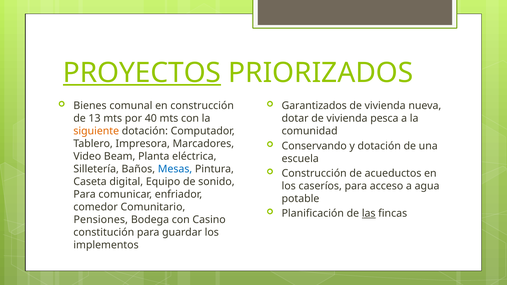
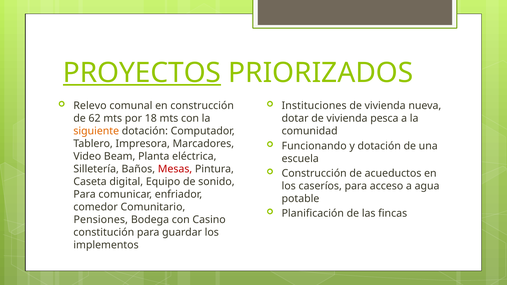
Bienes: Bienes -> Relevo
Garantizados: Garantizados -> Instituciones
13: 13 -> 62
40: 40 -> 18
Conservando: Conservando -> Funcionando
Mesas colour: blue -> red
las underline: present -> none
